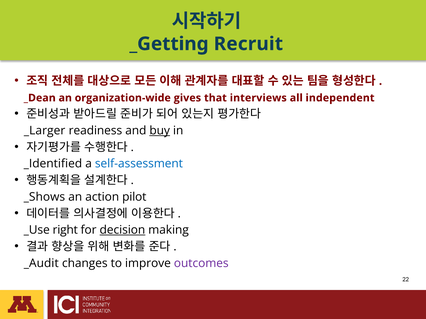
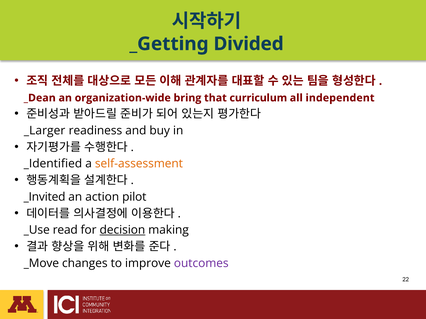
Recruit: Recruit -> Divided
gives: gives -> bring
interviews: interviews -> curriculum
buy underline: present -> none
self-assessment colour: blue -> orange
_Shows: _Shows -> _Invited
right: right -> read
_Audit: _Audit -> _Move
